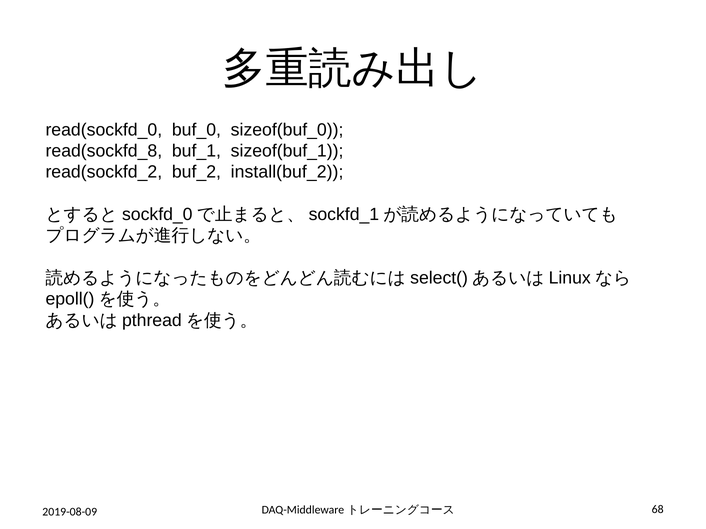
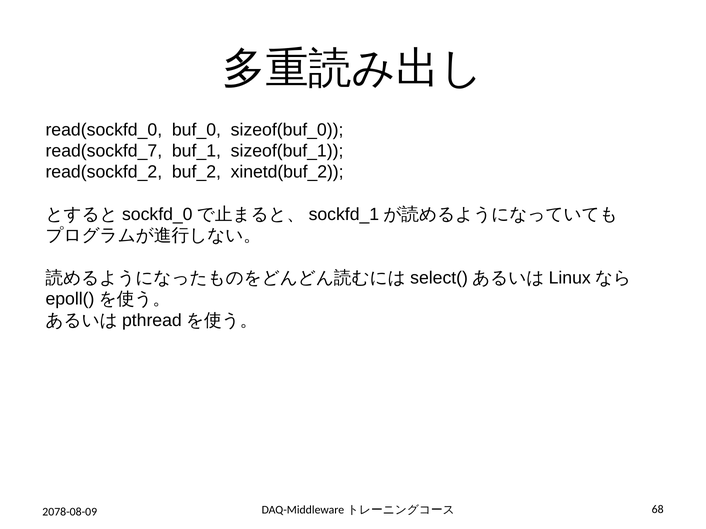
read(sockfd_8: read(sockfd_8 -> read(sockfd_7
install(buf_2: install(buf_2 -> xinetd(buf_2
2019-08-09: 2019-08-09 -> 2078-08-09
